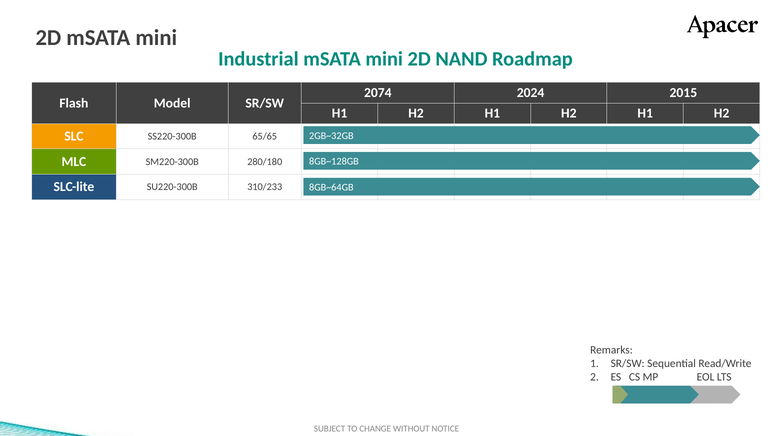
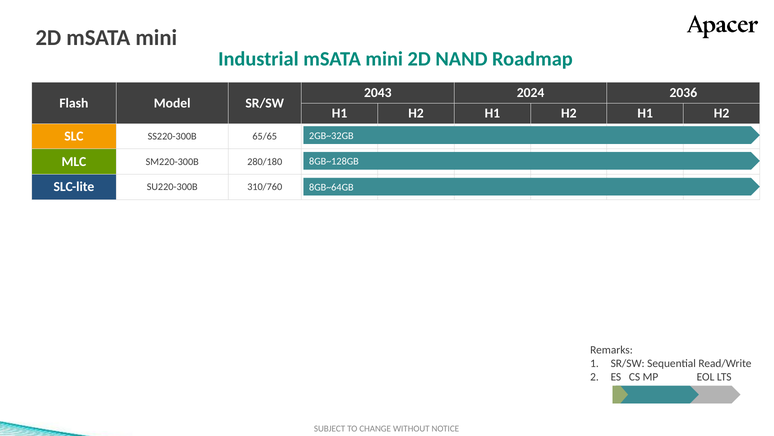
2074: 2074 -> 2043
2015: 2015 -> 2036
310/233: 310/233 -> 310/760
